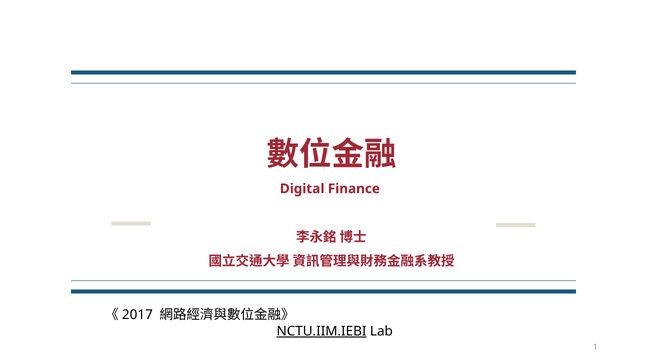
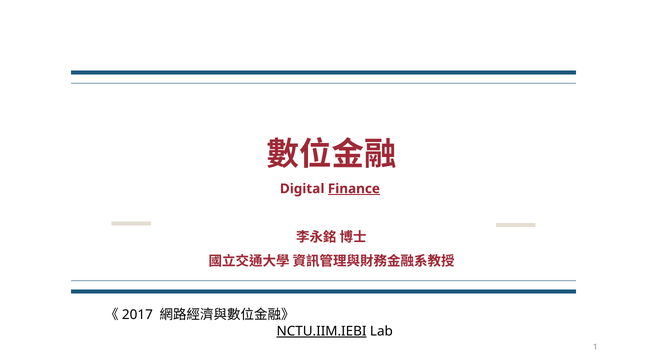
Finance underline: none -> present
